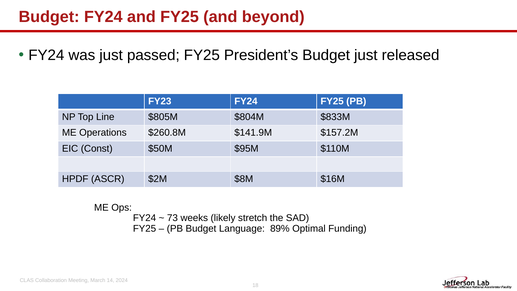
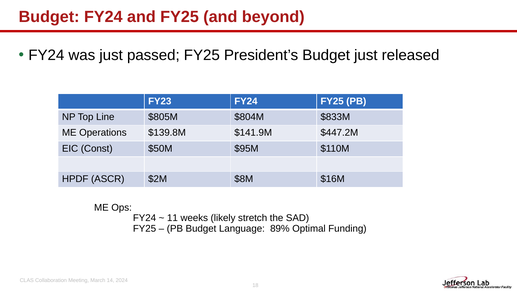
$260.8M: $260.8M -> $139.8M
$157.2M: $157.2M -> $447.2M
73: 73 -> 11
